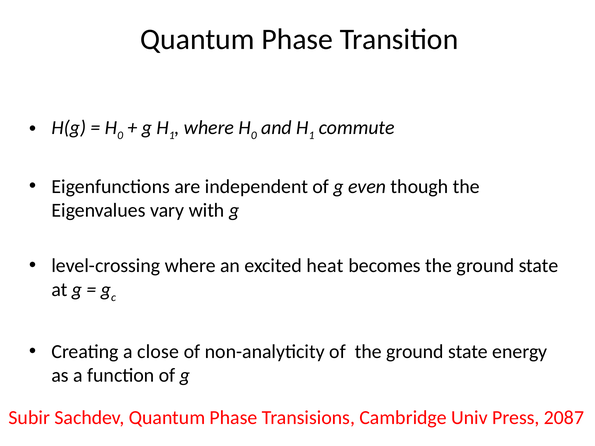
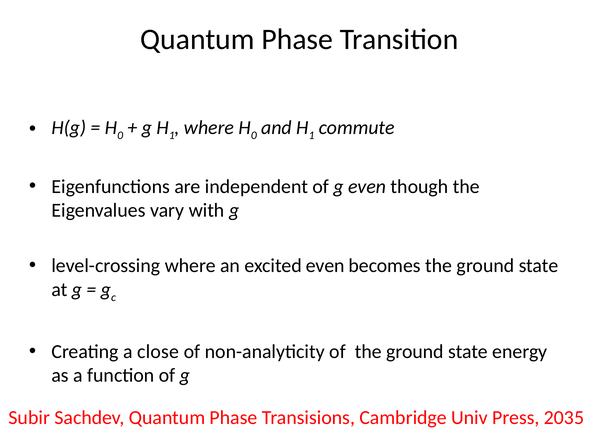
excited heat: heat -> even
2087: 2087 -> 2035
